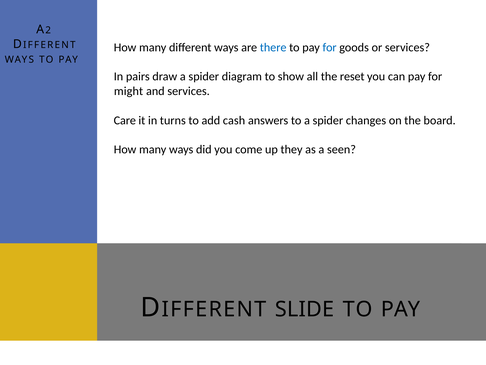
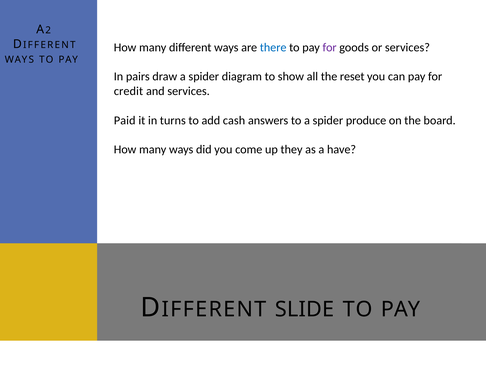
for at (330, 47) colour: blue -> purple
might: might -> credit
Care: Care -> Paid
changes: changes -> produce
seen: seen -> have
